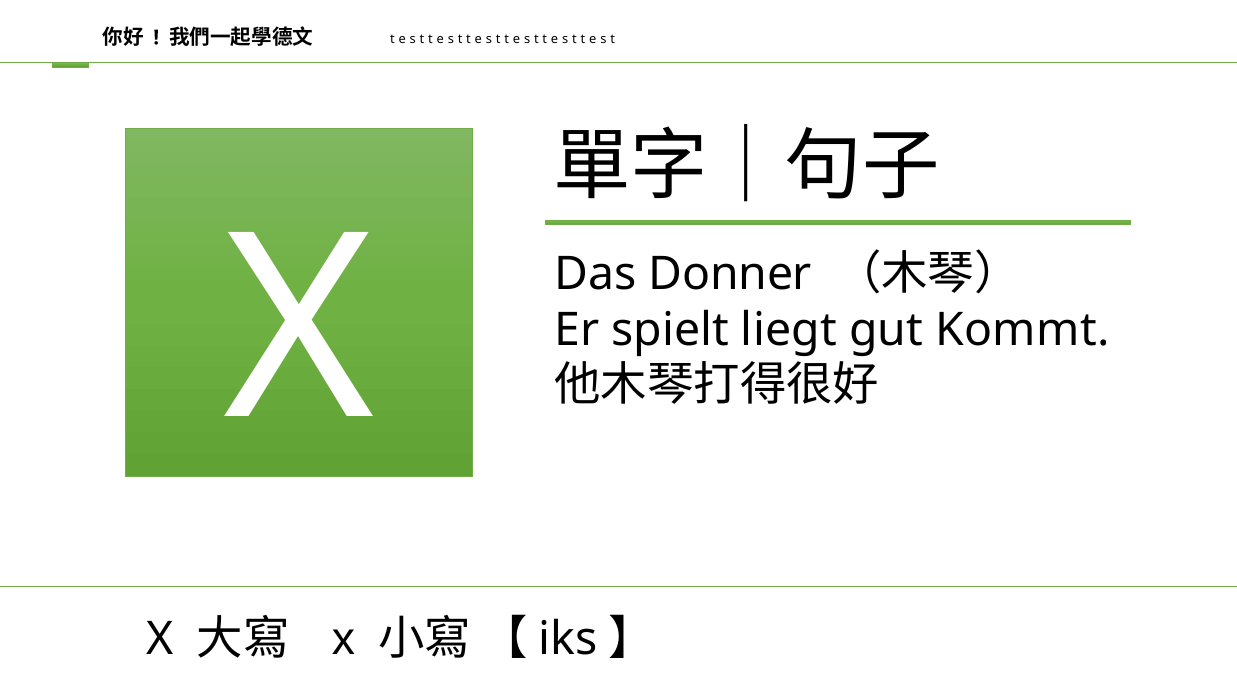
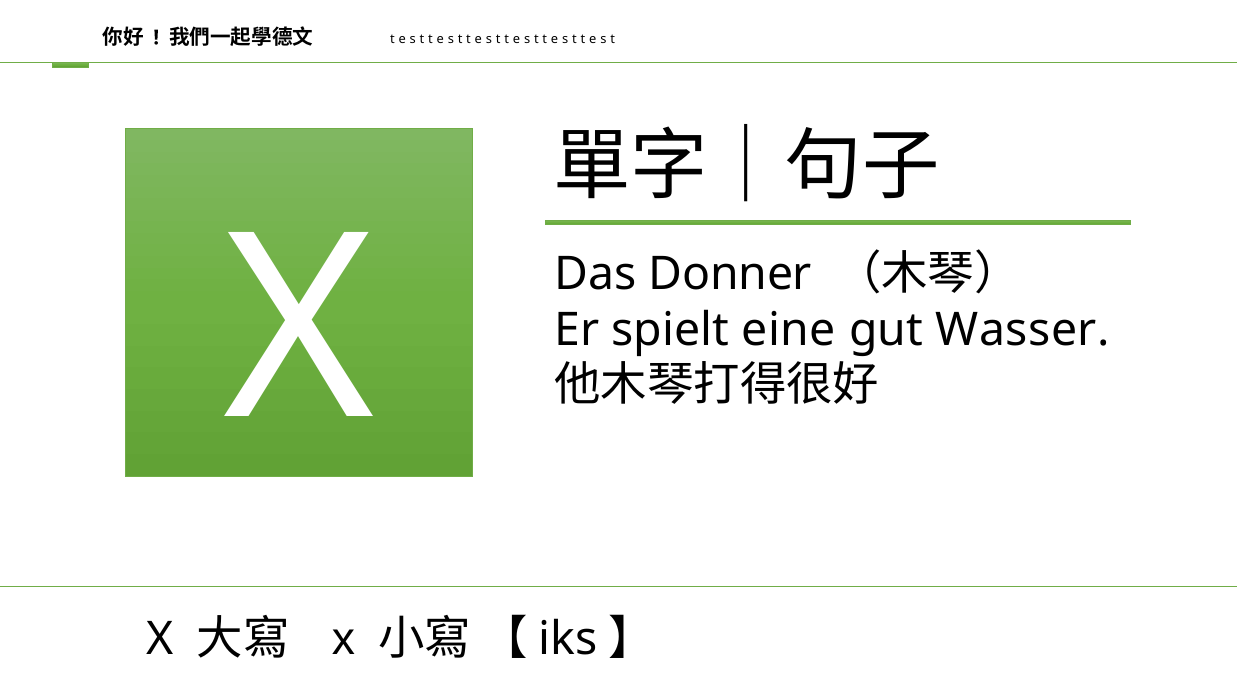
liegt: liegt -> eine
Kommt: Kommt -> Wasser
